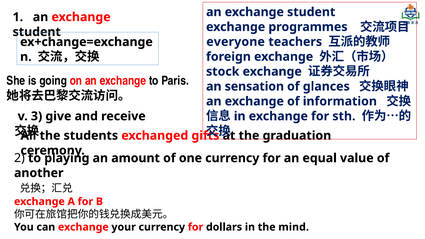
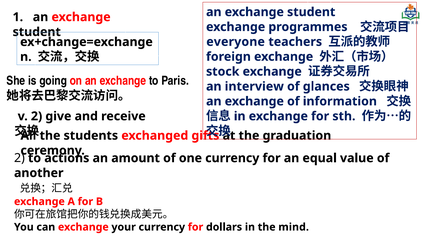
sensation: sensation -> interview
v 3: 3 -> 2
playing: playing -> actions
